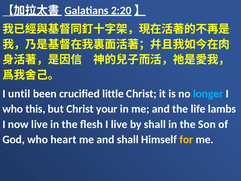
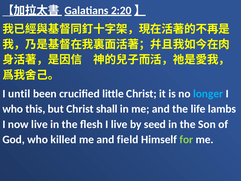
your: your -> shall
by shall: shall -> seed
heart: heart -> killed
and shall: shall -> field
for colour: yellow -> light green
